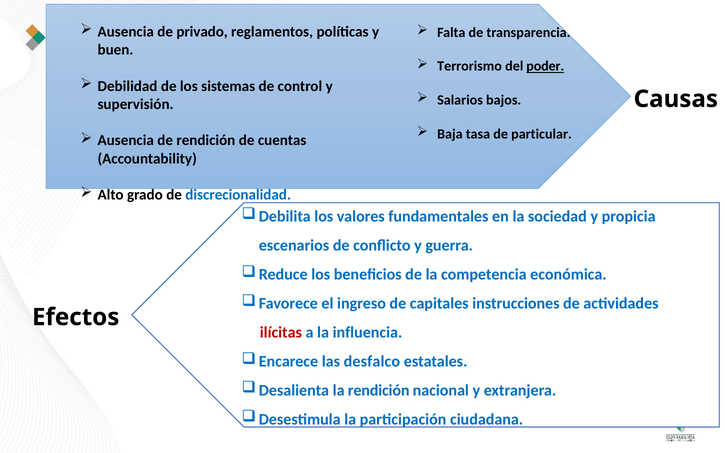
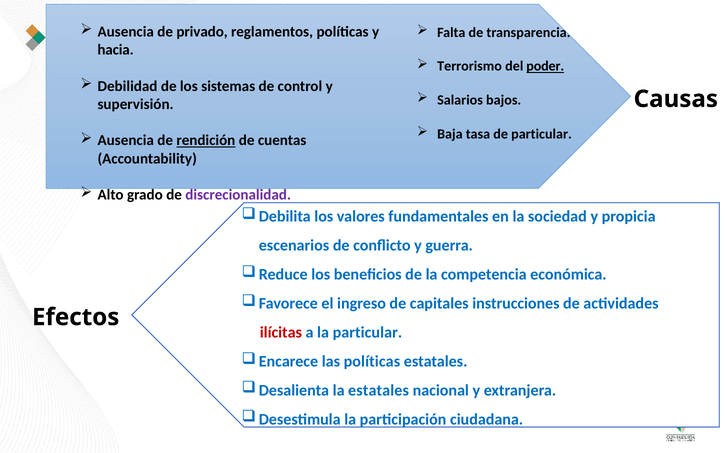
buen: buen -> hacia
rendición at (206, 141) underline: none -> present
discrecionalidad colour: blue -> purple
la influencia: influencia -> particular
las desfalco: desfalco -> políticas
la rendición: rendición -> estatales
